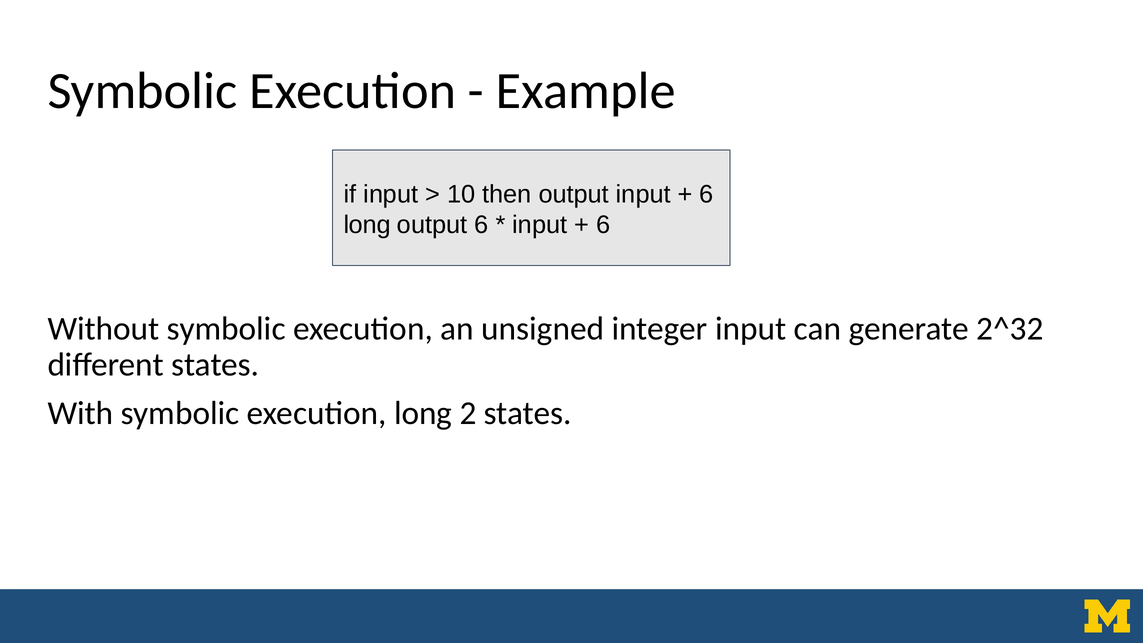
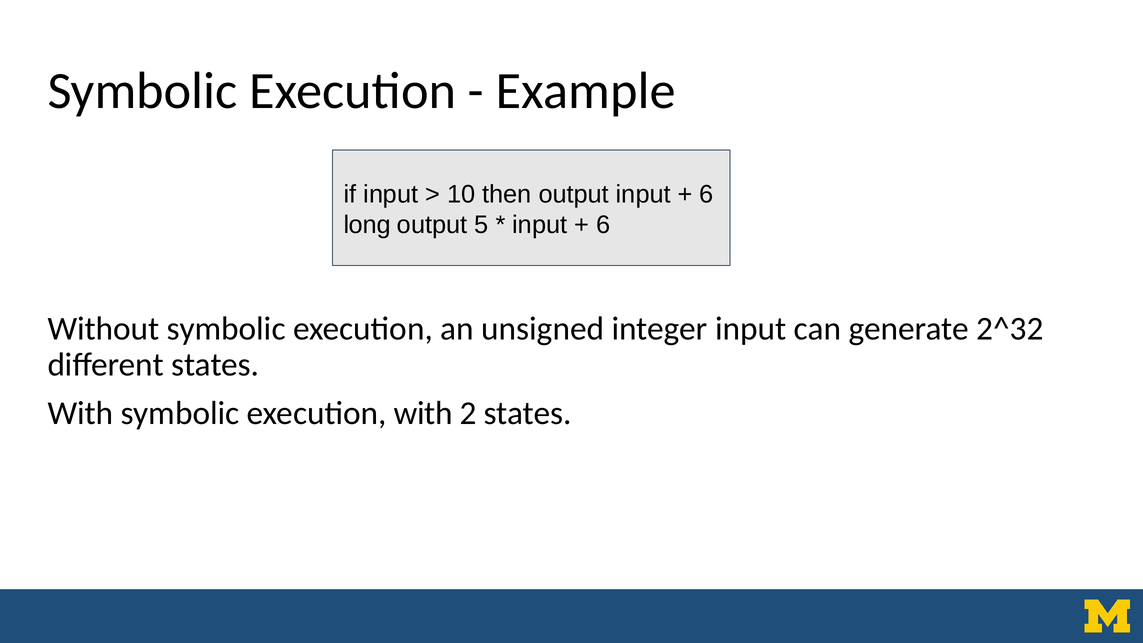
output 6: 6 -> 5
execution long: long -> with
